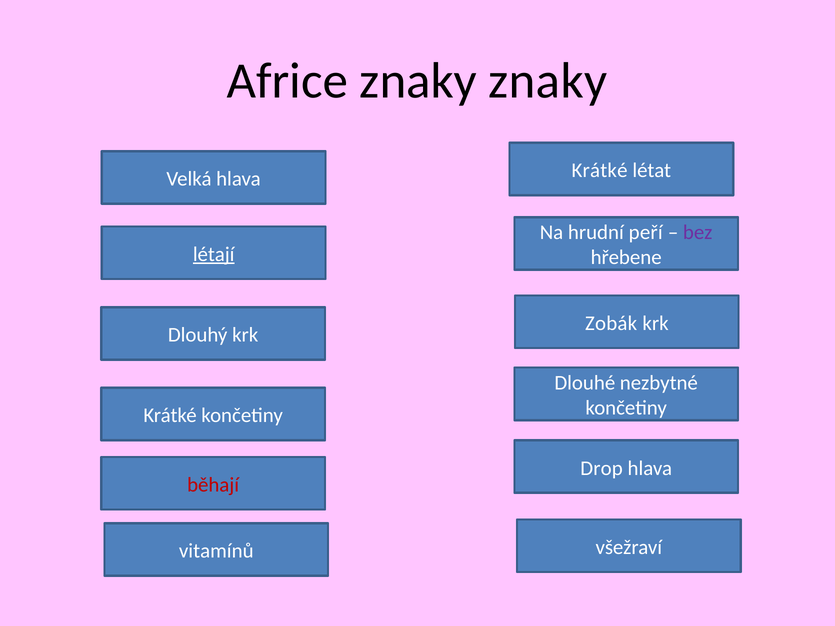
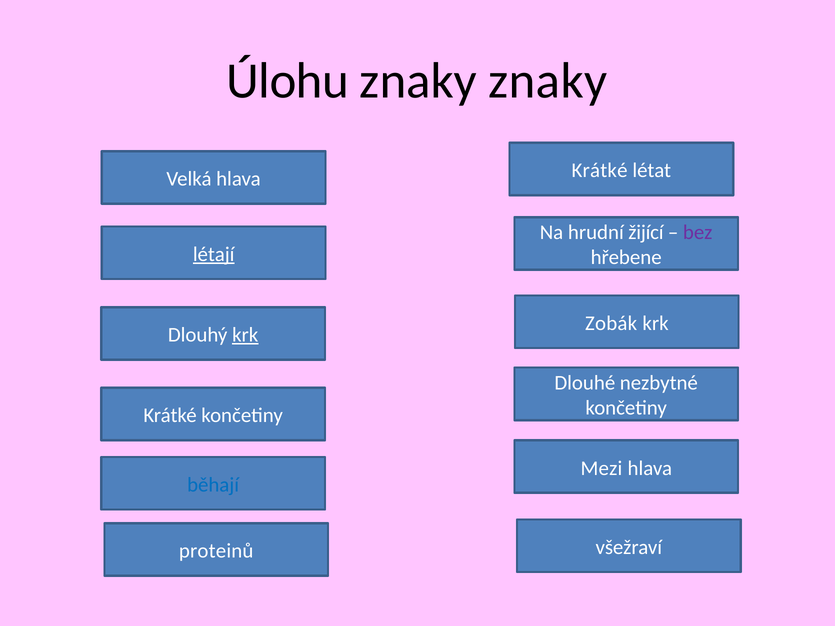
Africe: Africe -> Úlohu
peří: peří -> žijící
krk at (245, 335) underline: none -> present
Drop: Drop -> Mezi
běhají colour: red -> blue
vitamínů: vitamínů -> proteinů
